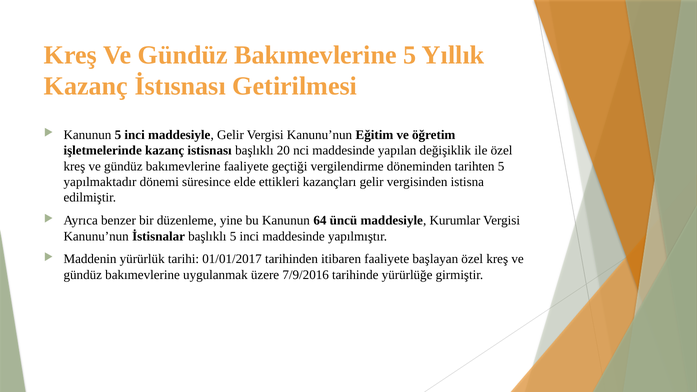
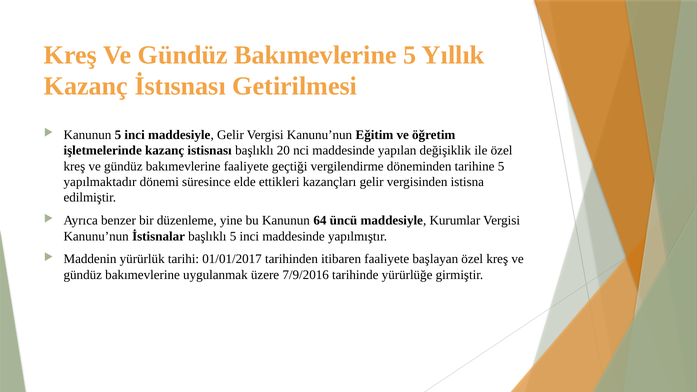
tarihten: tarihten -> tarihine
